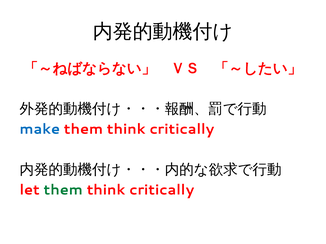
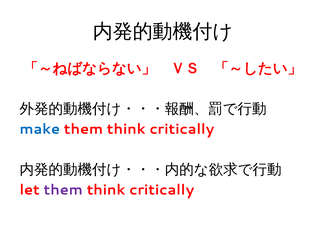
them at (63, 190) colour: green -> purple
